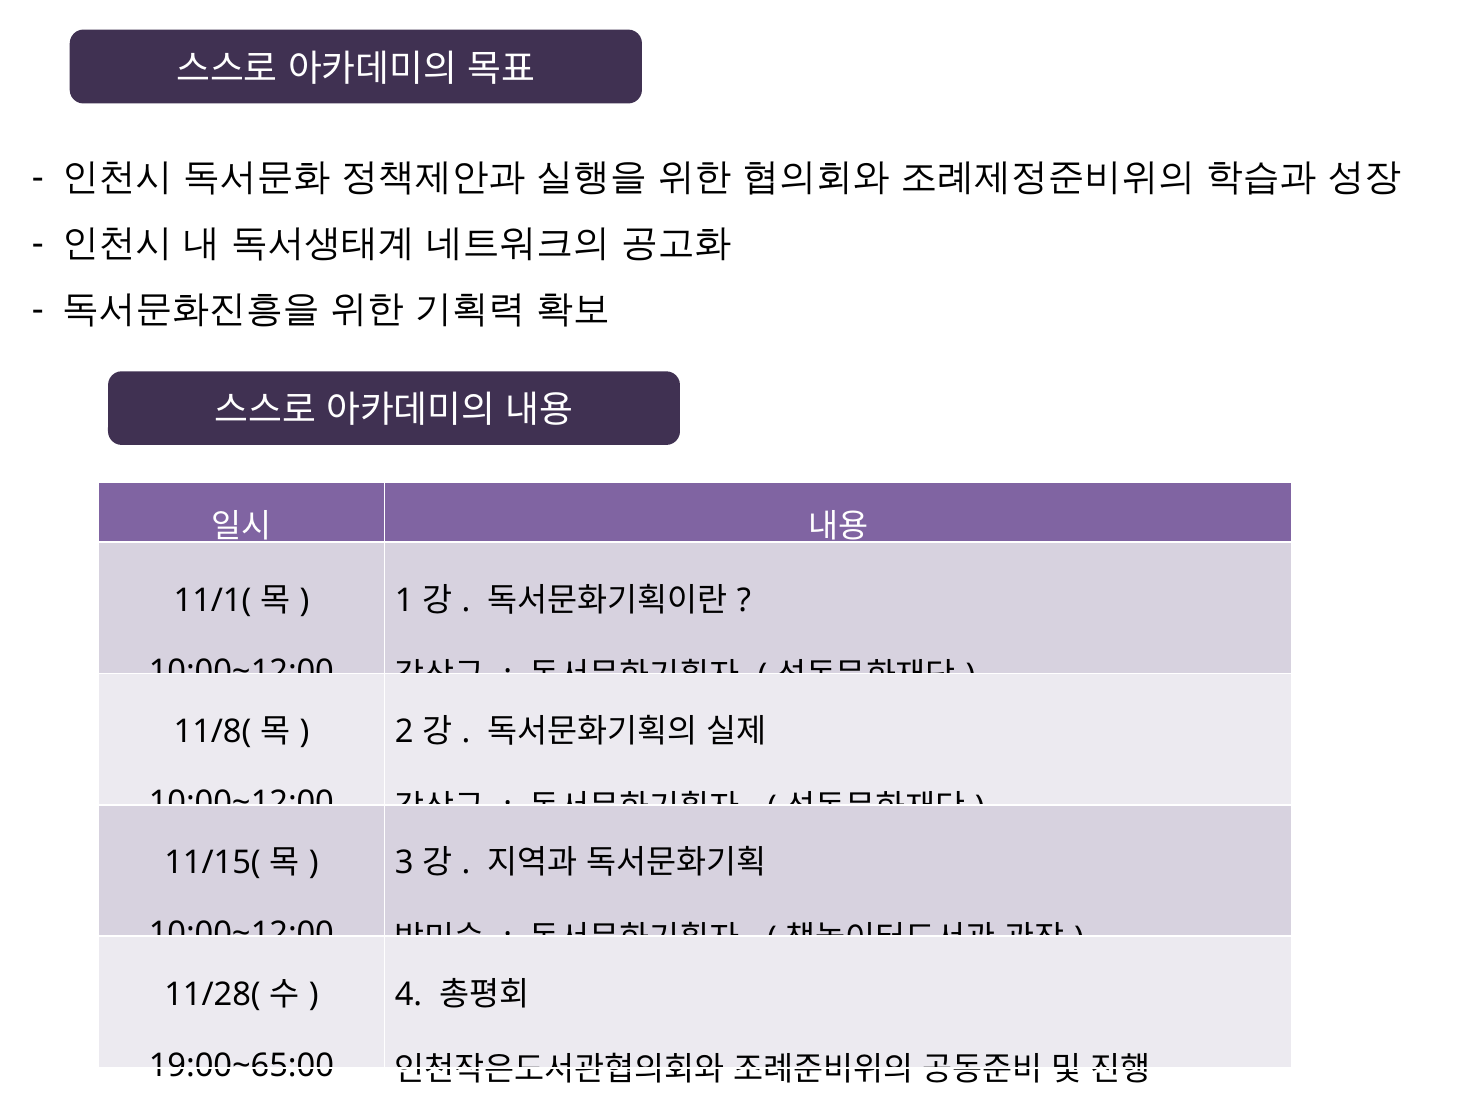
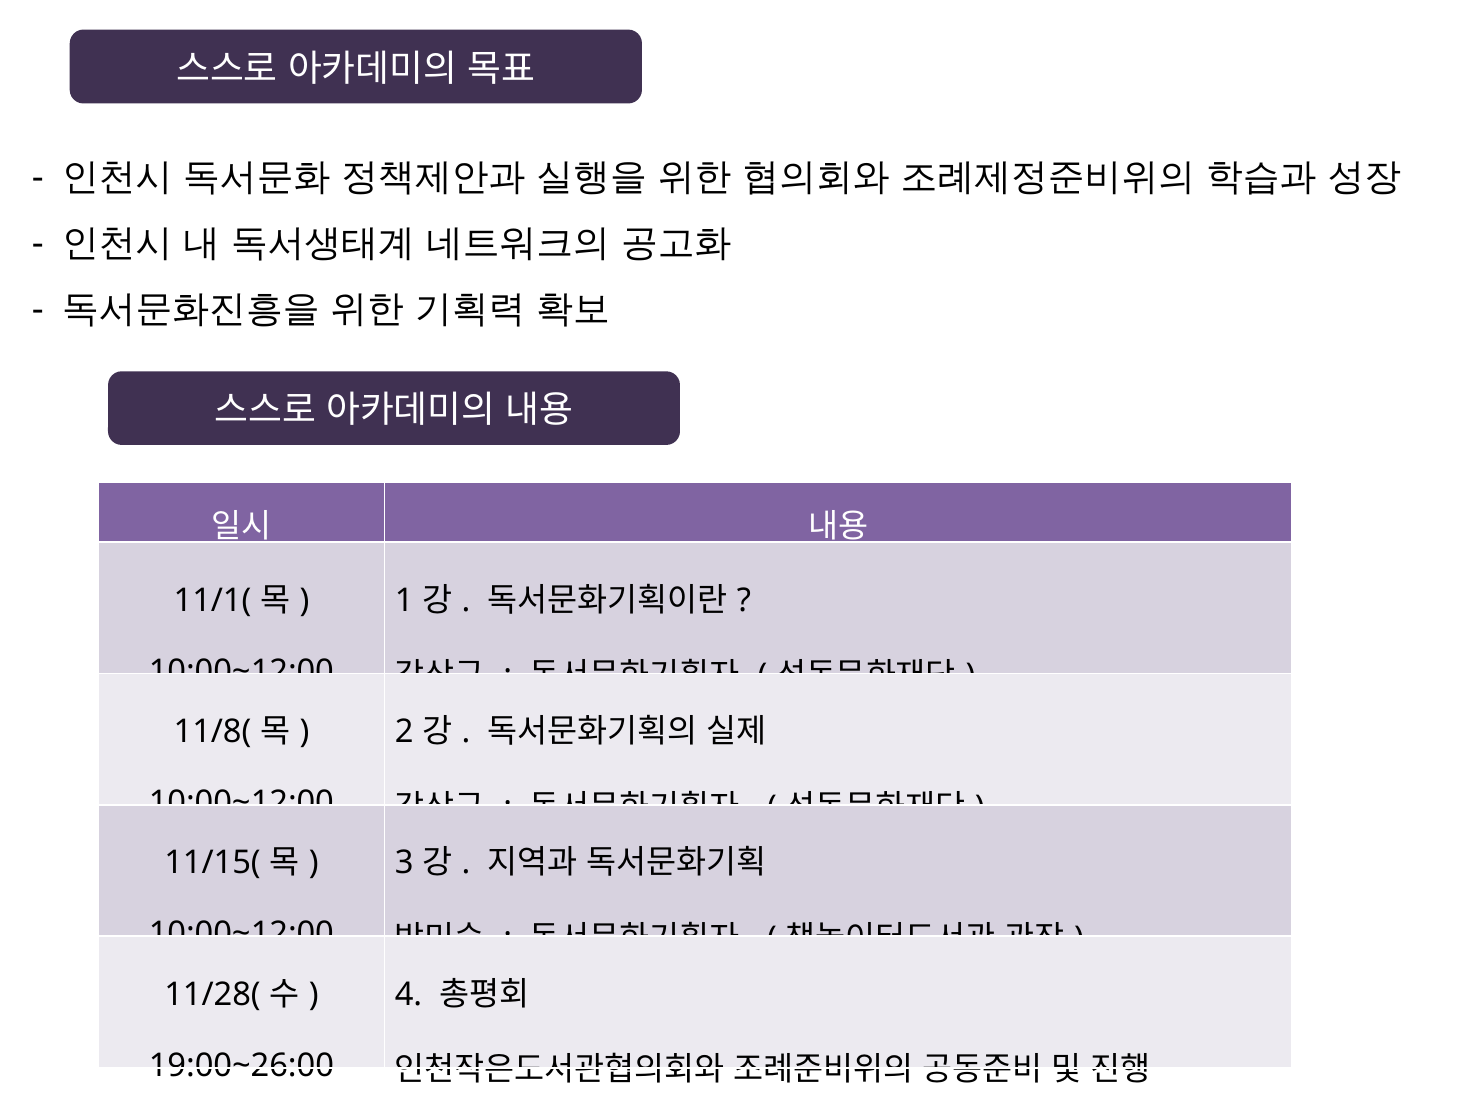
19:00~65:00: 19:00~65:00 -> 19:00~26:00
